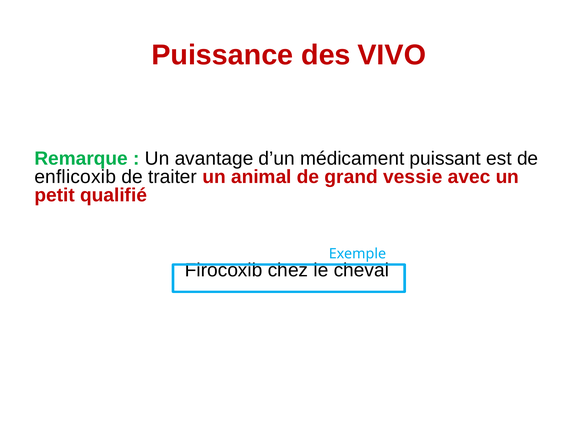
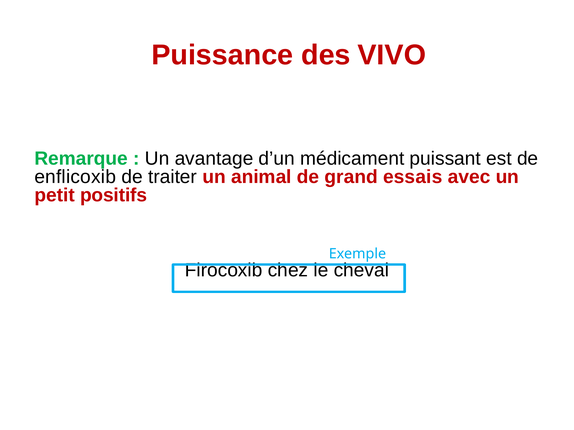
vessie: vessie -> essais
qualifié: qualifié -> positifs
